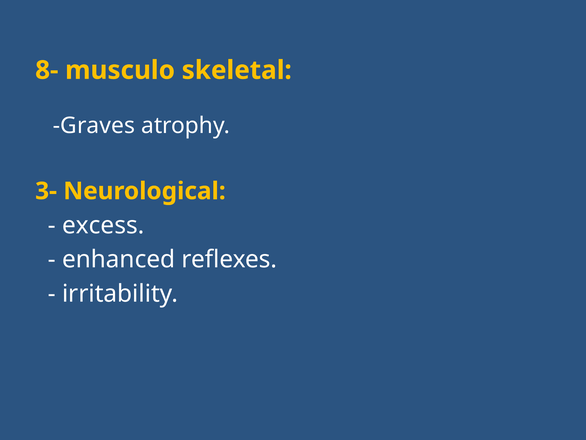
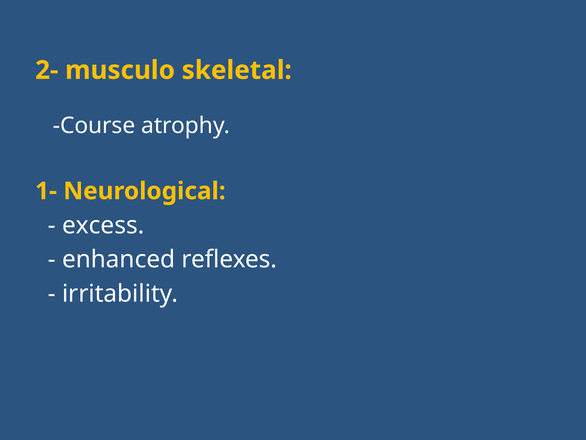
8-: 8- -> 2-
Graves: Graves -> Course
3-: 3- -> 1-
